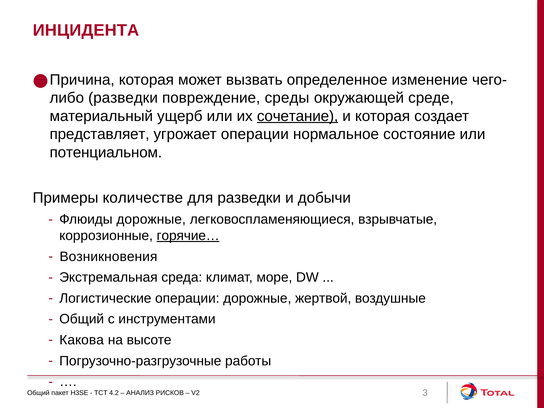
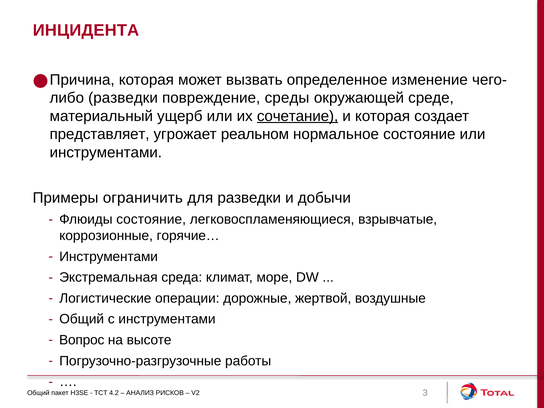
угрожает операции: операции -> реальном
потенциальном at (106, 152): потенциальном -> инструментами
количестве: количестве -> ограничить
Флюиды дорожные: дорожные -> состояние
горячие… underline: present -> none
Возникновения at (108, 257): Возникновения -> Инструментами
Какова: Какова -> Вопрос
